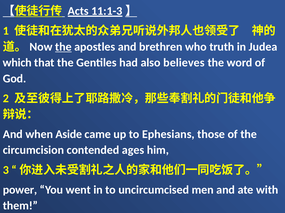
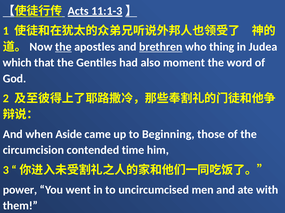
brethren underline: none -> present
truth: truth -> thing
believes: believes -> moment
Ephesians: Ephesians -> Beginning
ages: ages -> time
